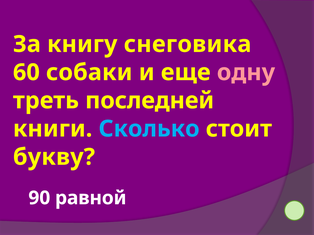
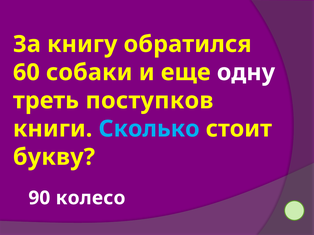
снеговика: снеговика -> обратился
одну colour: pink -> white
последней: последней -> поступков
равной: равной -> колесо
